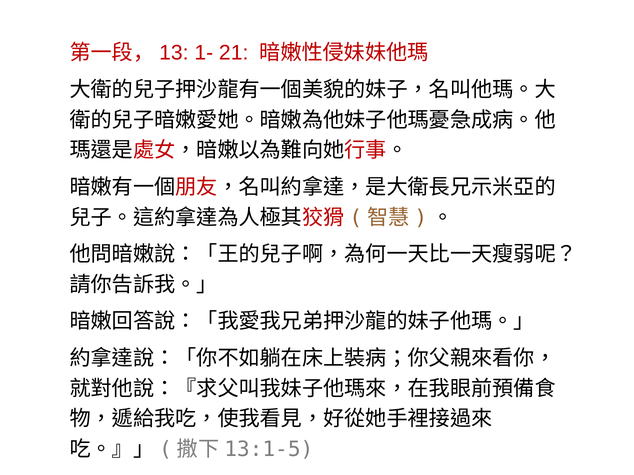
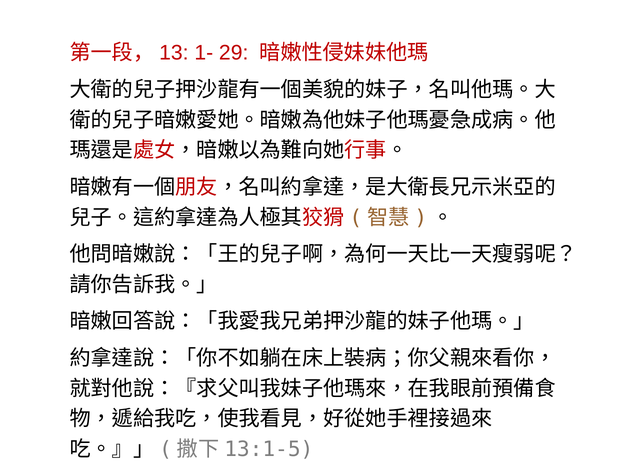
21: 21 -> 29
